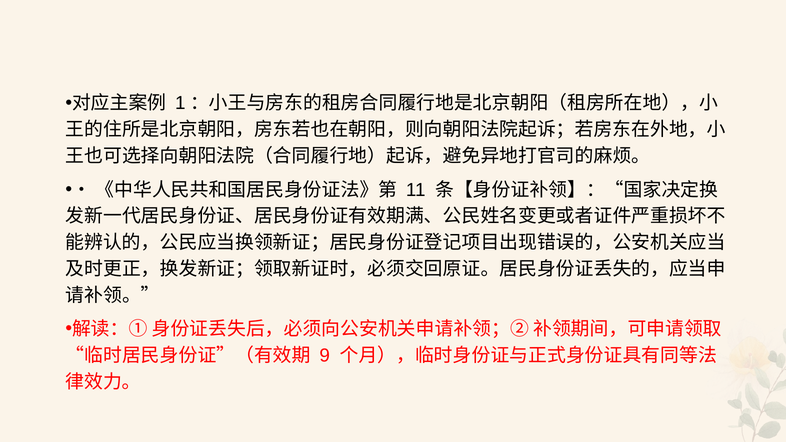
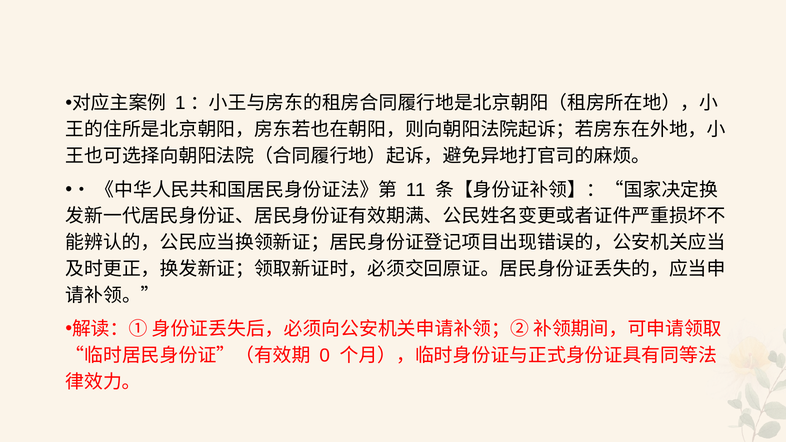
9: 9 -> 0
